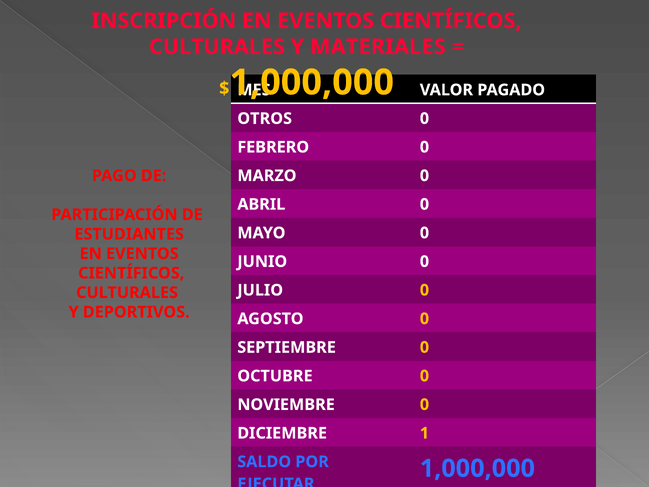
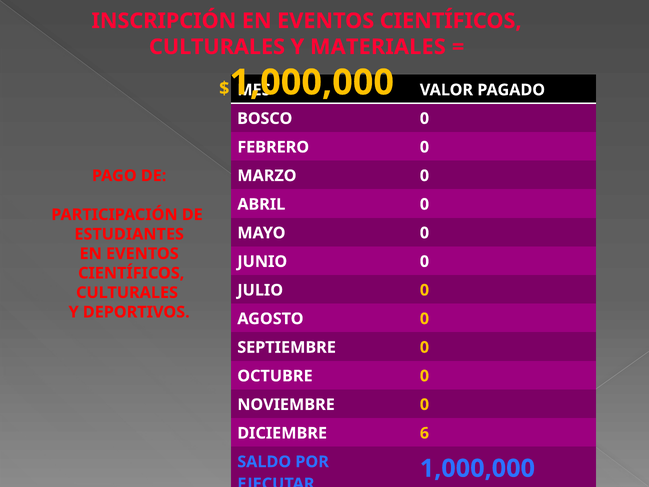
OTROS: OTROS -> BOSCO
1: 1 -> 6
